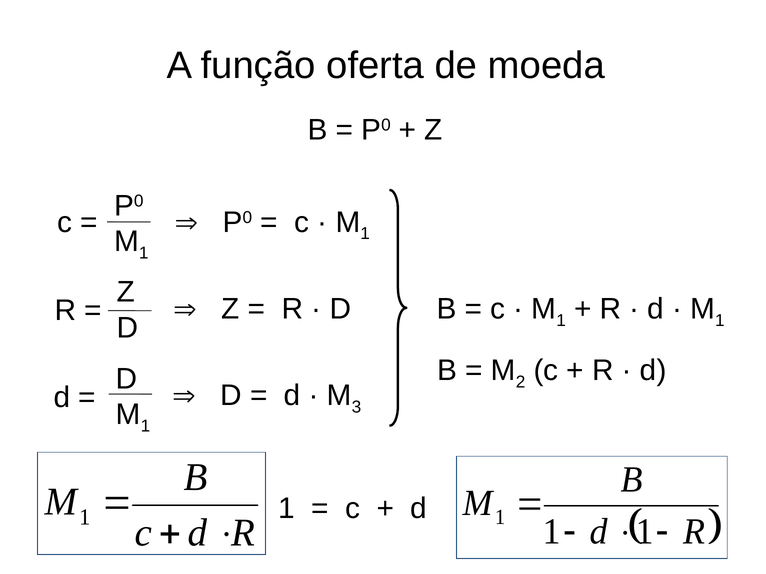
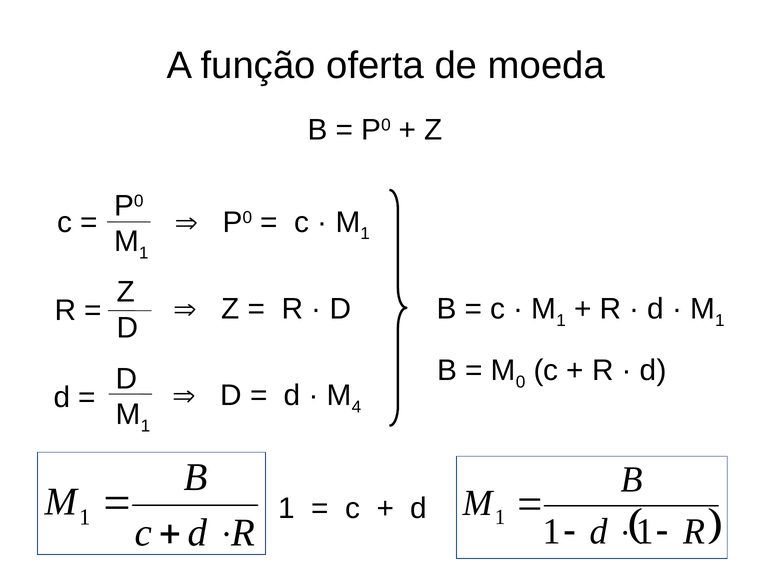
2: 2 -> 0
3: 3 -> 4
